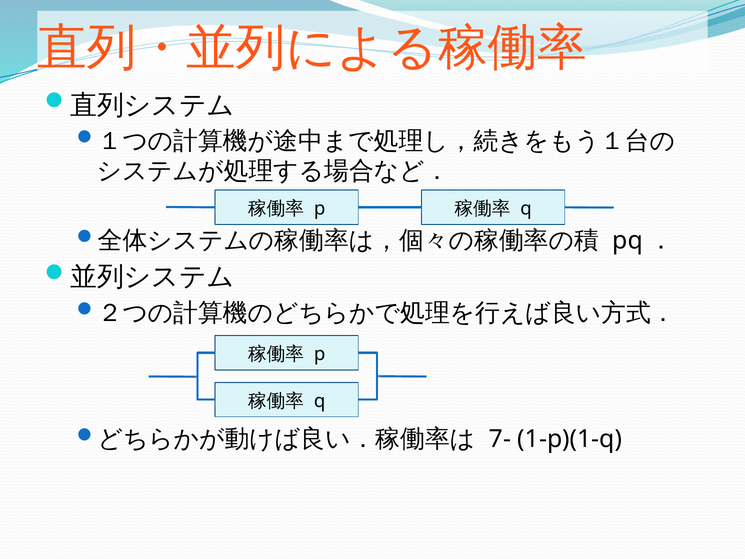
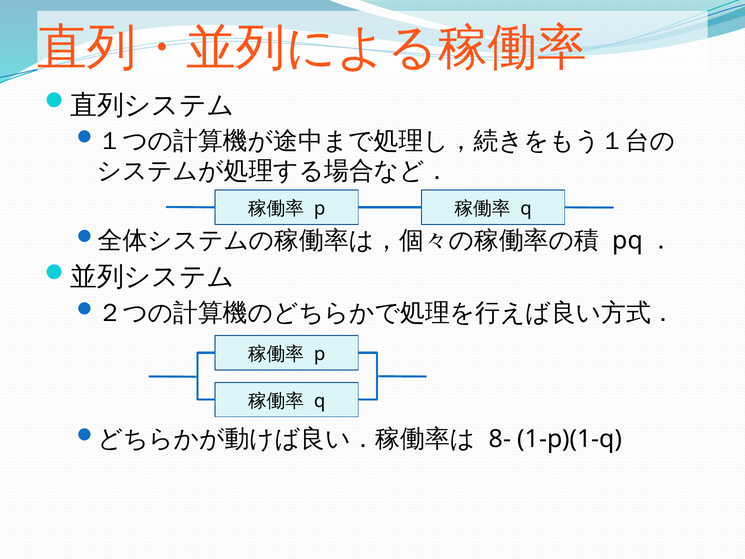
7-: 7- -> 8-
